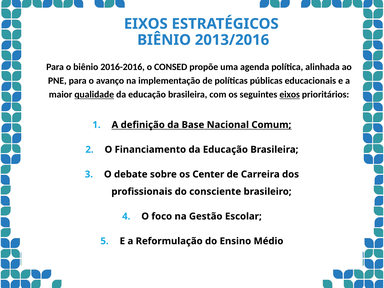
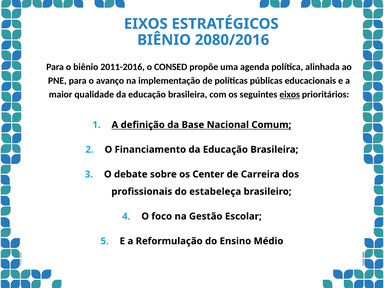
2013/2016: 2013/2016 -> 2080/2016
2016-2016: 2016-2016 -> 2011-2016
qualidade underline: present -> none
consciente: consciente -> estabeleça
